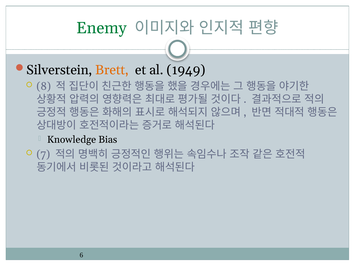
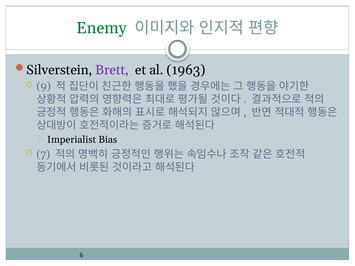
Brett colour: orange -> purple
1949: 1949 -> 1963
8: 8 -> 9
Knowledge: Knowledge -> Imperialist
